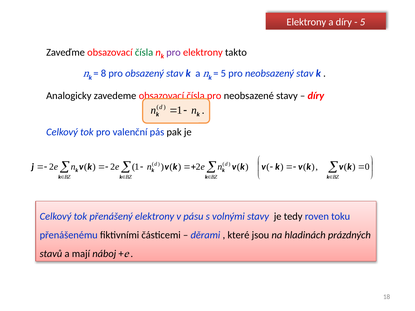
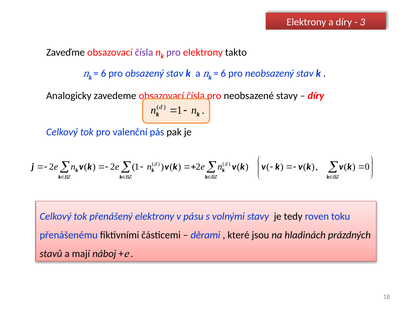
5 at (362, 22): 5 -> 3
čísla at (144, 52) colour: green -> purple
8 at (103, 74): 8 -> 6
5 at (223, 74): 5 -> 6
